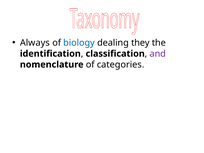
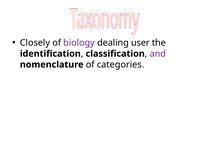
Always: Always -> Closely
biology colour: blue -> purple
they: they -> user
